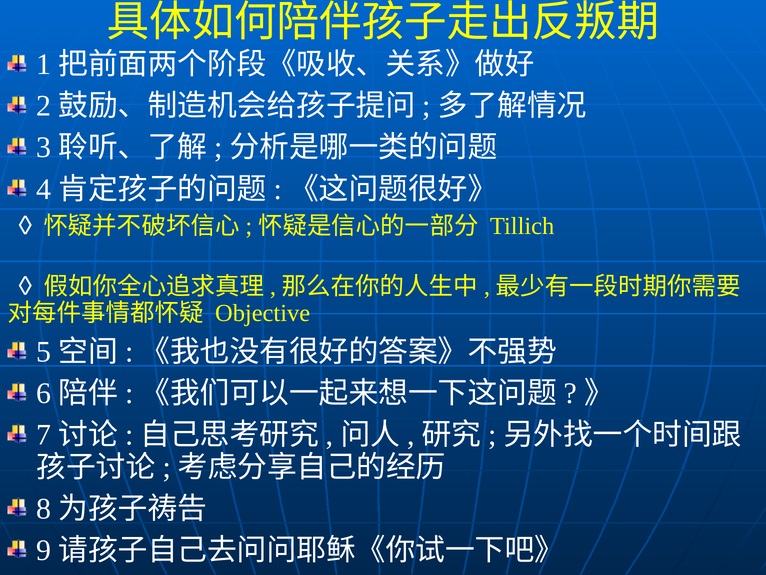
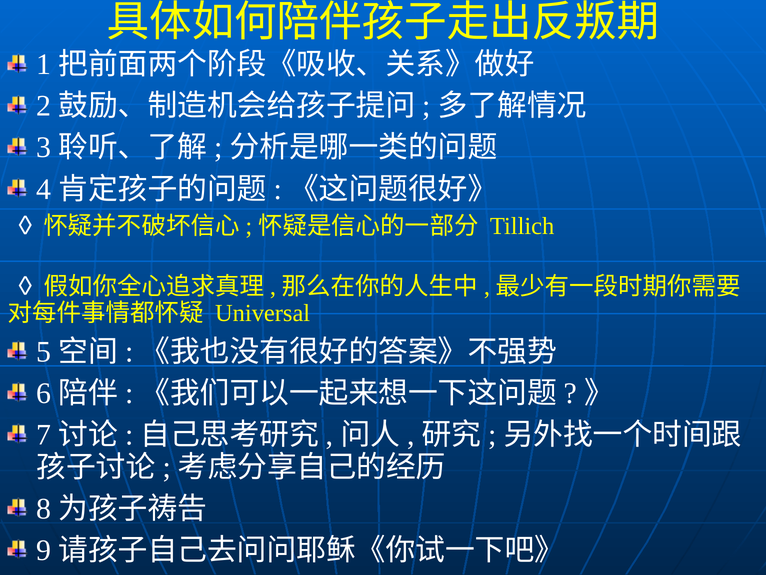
Objective: Objective -> Universal
